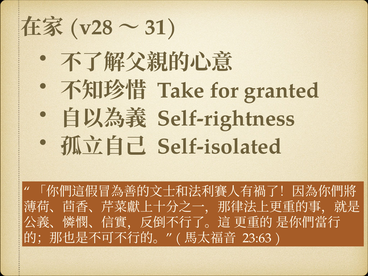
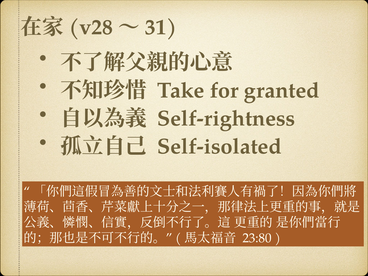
23:63: 23:63 -> 23:80
